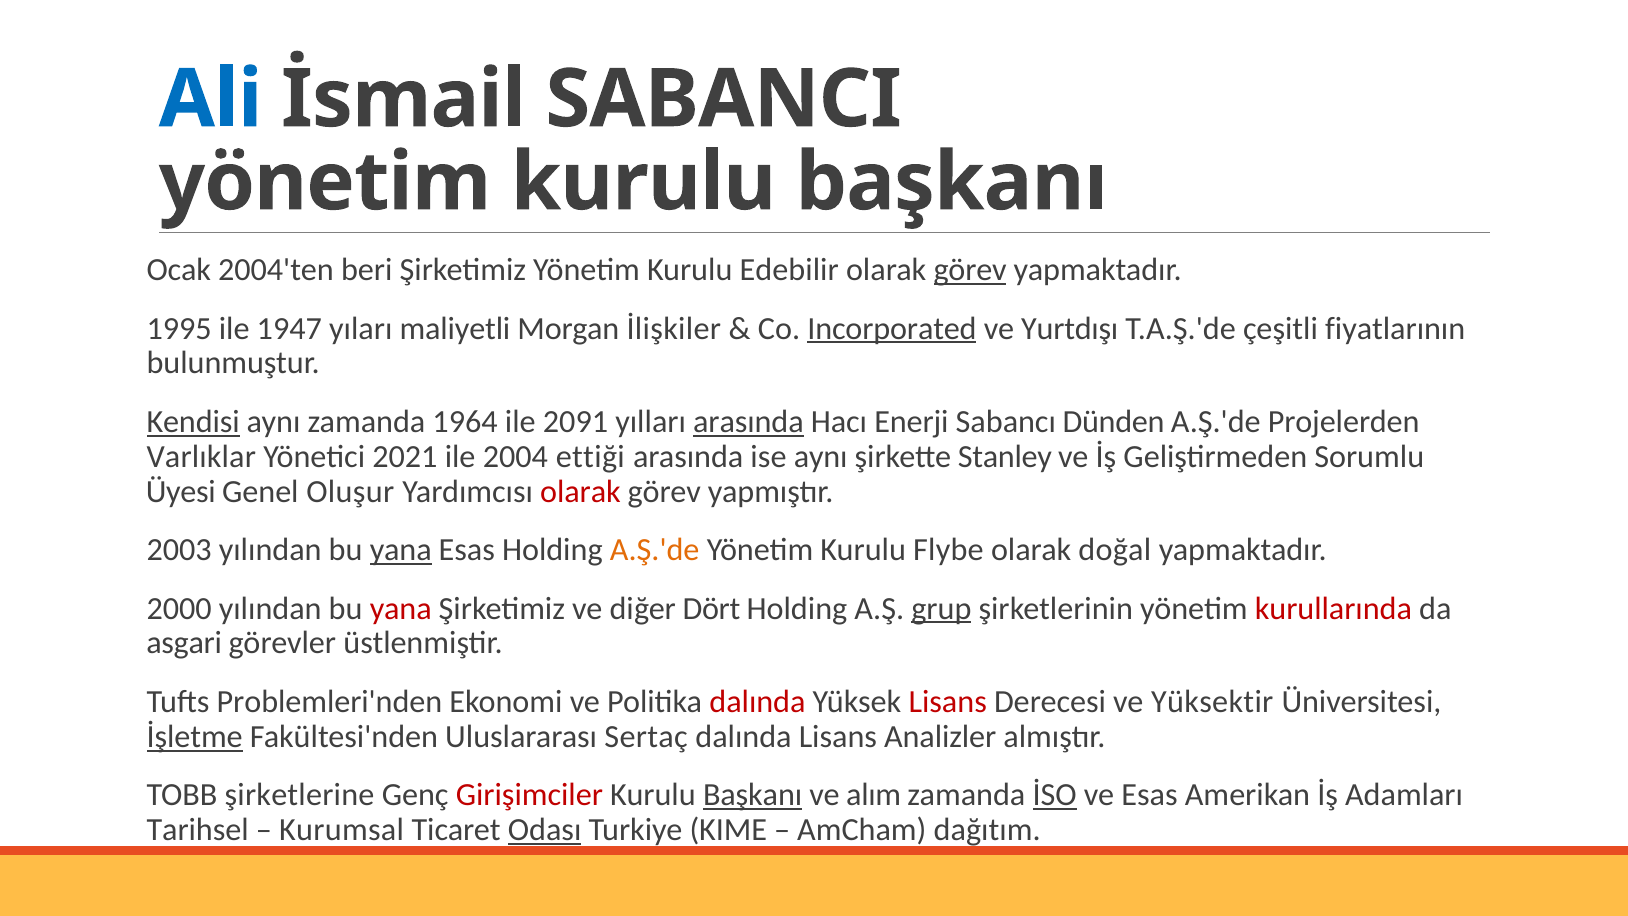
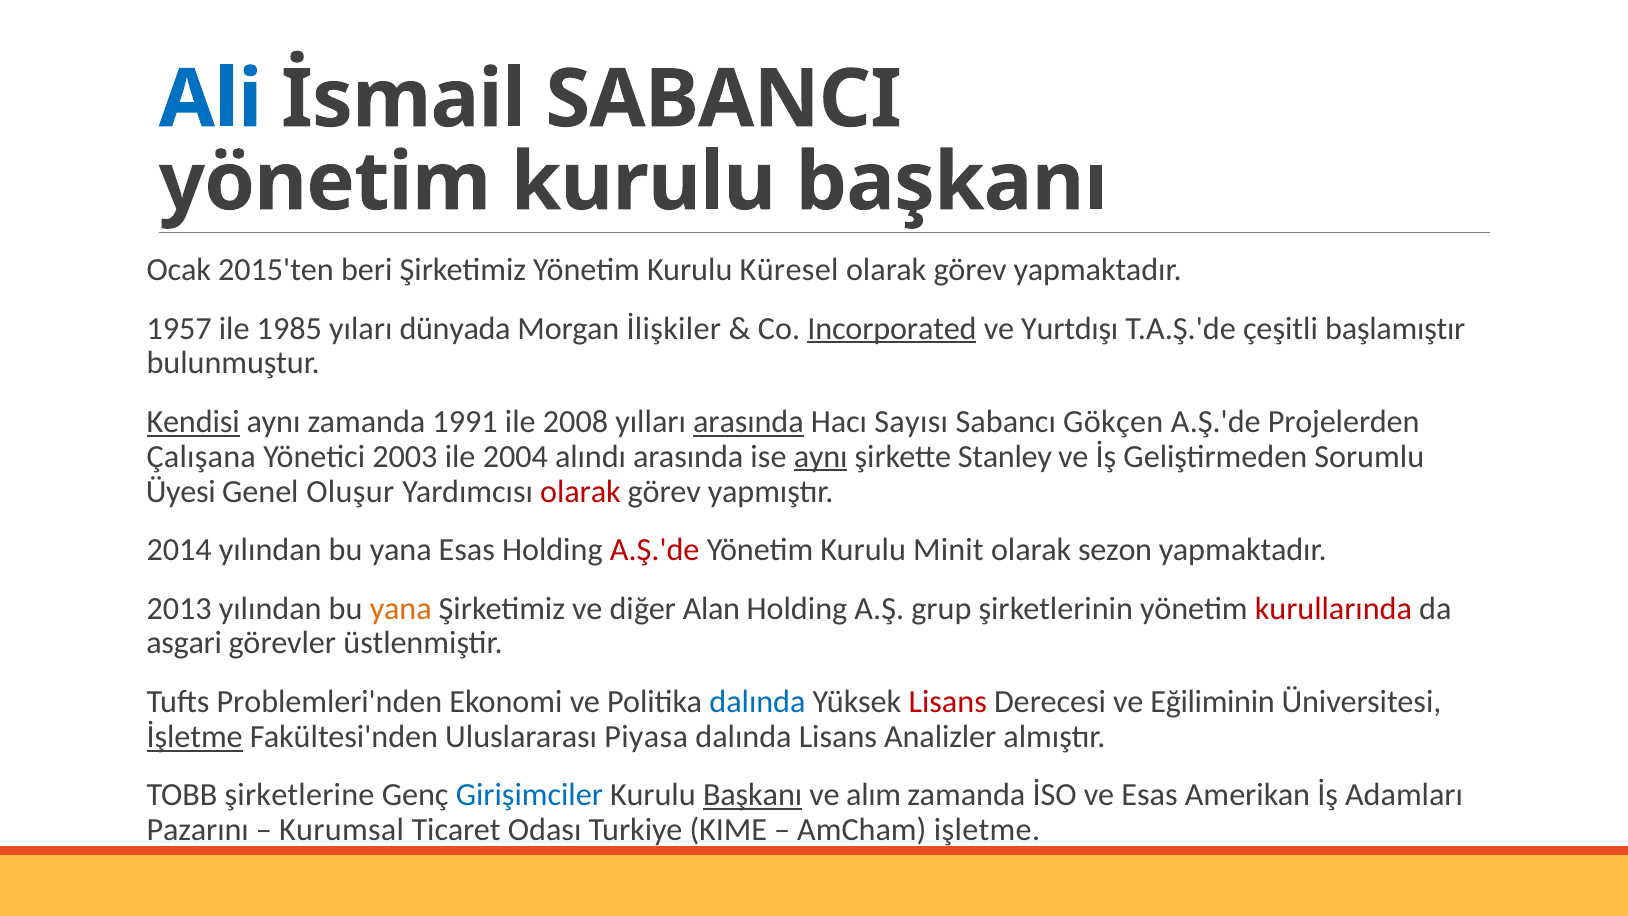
2004'ten: 2004'ten -> 2015'ten
Edebilir: Edebilir -> Küresel
görev at (970, 270) underline: present -> none
1995: 1995 -> 1957
1947: 1947 -> 1985
maliyetli: maliyetli -> dünyada
fiyatlarının: fiyatlarının -> başlamıştır
1964: 1964 -> 1991
2091: 2091 -> 2008
Enerji: Enerji -> Sayısı
Dünden: Dünden -> Gökçen
Varlıklar: Varlıklar -> Çalışana
2021: 2021 -> 2003
ettiği: ettiği -> alındı
aynı at (821, 456) underline: none -> present
2003: 2003 -> 2014
yana at (401, 550) underline: present -> none
A.Ş.'de at (655, 550) colour: orange -> red
Flybe: Flybe -> Minit
doğal: doğal -> sezon
2000: 2000 -> 2013
yana at (401, 608) colour: red -> orange
Dört: Dört -> Alan
grup underline: present -> none
dalında at (757, 702) colour: red -> blue
Yüksektir: Yüksektir -> Eğiliminin
Sertaç: Sertaç -> Piyasa
Girişimciler colour: red -> blue
İSO underline: present -> none
Tarihsel: Tarihsel -> Pazarını
Odası underline: present -> none
dağıtım: dağıtım -> işletme
